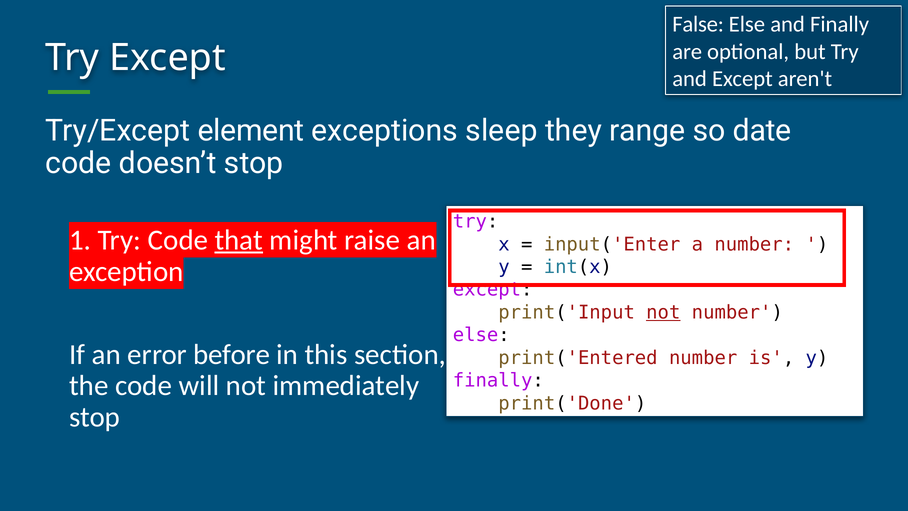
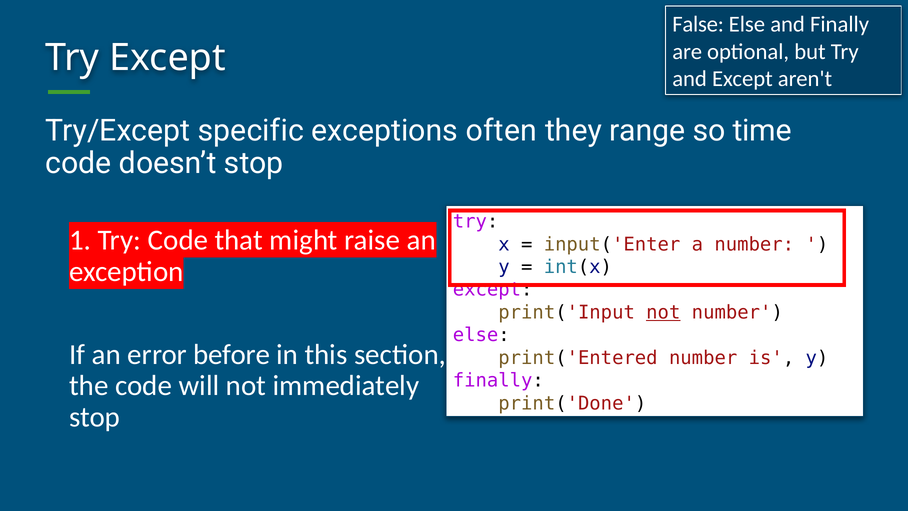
element: element -> specific
sleep: sleep -> often
date: date -> time
that underline: present -> none
